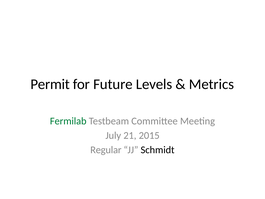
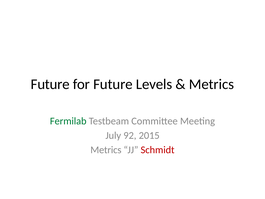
Permit at (50, 84): Permit -> Future
21: 21 -> 92
Regular at (106, 150): Regular -> Metrics
Schmidt colour: black -> red
